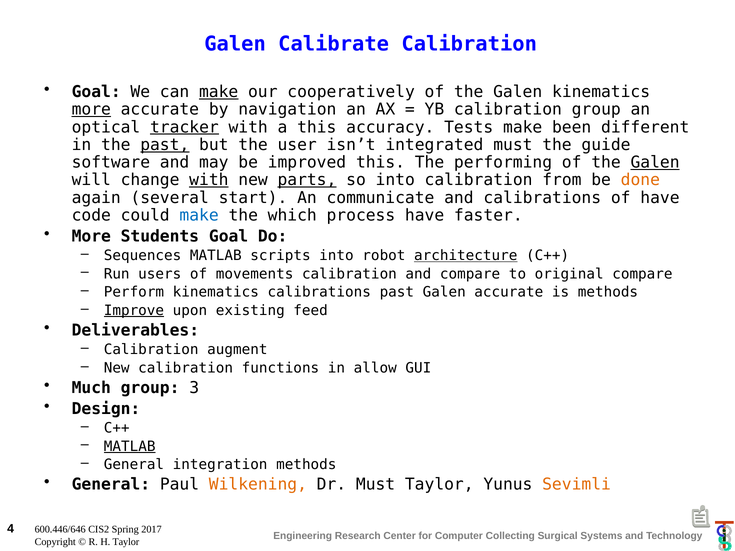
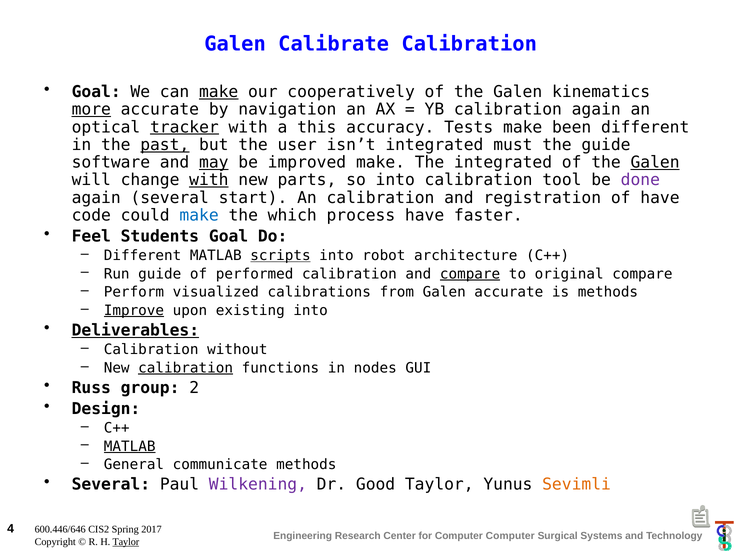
calibration group: group -> again
may underline: none -> present
improved this: this -> make
The performing: performing -> integrated
parts underline: present -> none
from: from -> tool
done colour: orange -> purple
An communicate: communicate -> calibration
and calibrations: calibrations -> registration
More at (91, 236): More -> Feel
Sequences at (143, 256): Sequences -> Different
scripts underline: none -> present
architecture underline: present -> none
Run users: users -> guide
movements: movements -> performed
compare at (470, 274) underline: none -> present
Perform kinematics: kinematics -> visualized
calibrations past: past -> from
existing feed: feed -> into
Deliverables underline: none -> present
augment: augment -> without
calibration at (186, 368) underline: none -> present
allow: allow -> nodes
Much: Much -> Russ
3: 3 -> 2
integration: integration -> communicate
General at (111, 485): General -> Several
Wilkening colour: orange -> purple
Dr Must: Must -> Good
Collecting at (510, 536): Collecting -> Computer
Taylor at (126, 542) underline: none -> present
